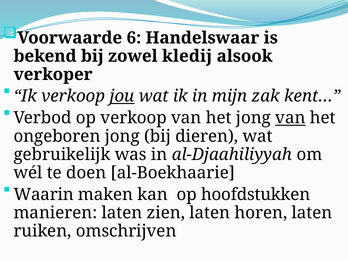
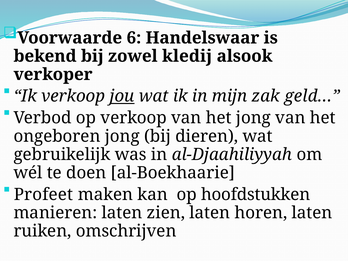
kent…: kent… -> geld…
van at (290, 118) underline: present -> none
Waarin: Waarin -> Profeet
